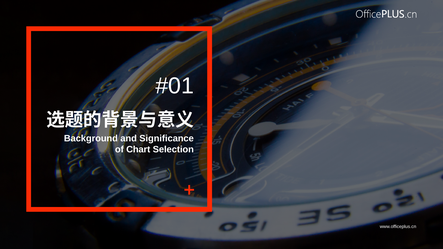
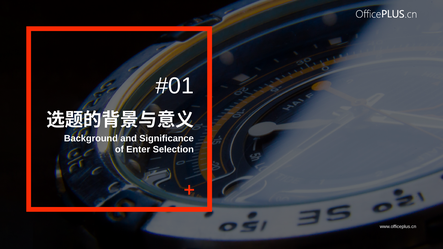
Chart: Chart -> Enter
